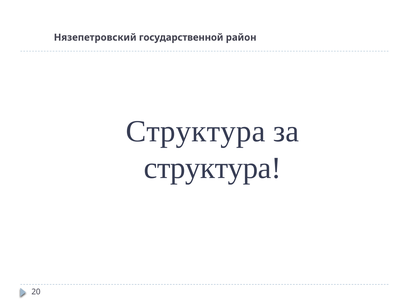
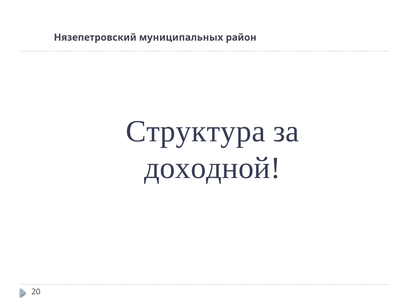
государственной: государственной -> муниципальных
структура at (213, 168): структура -> доходной
